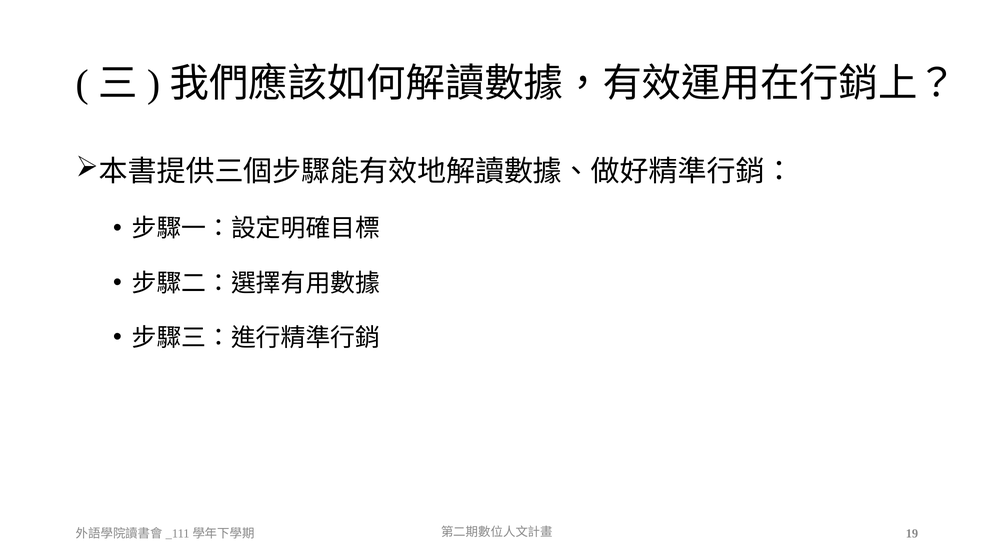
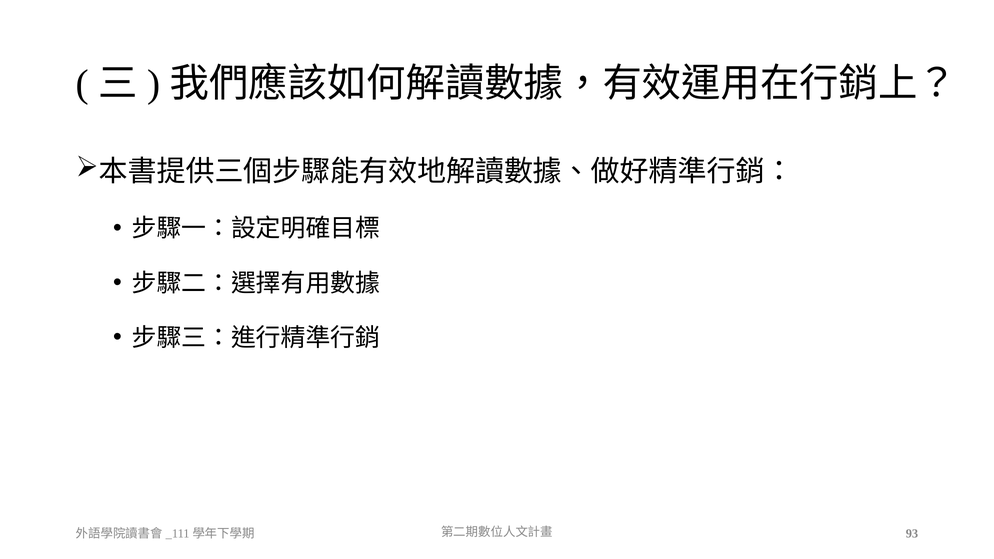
19: 19 -> 93
